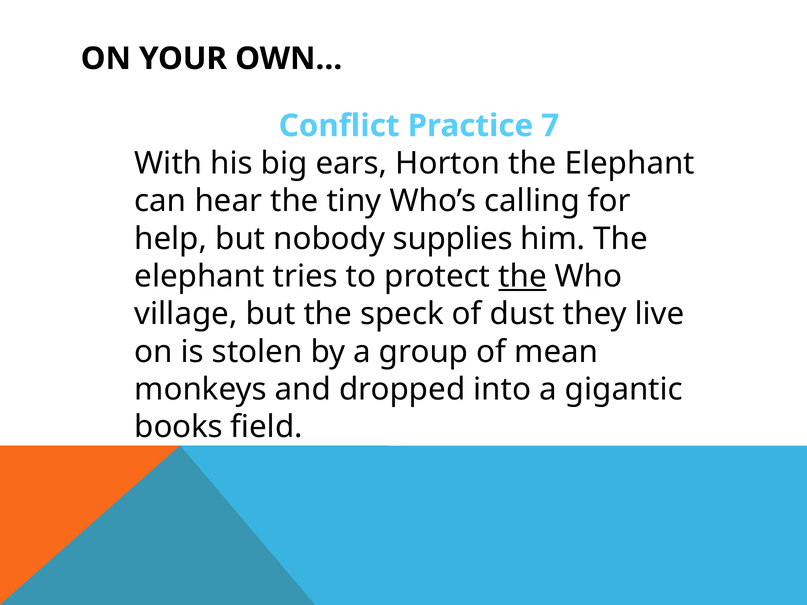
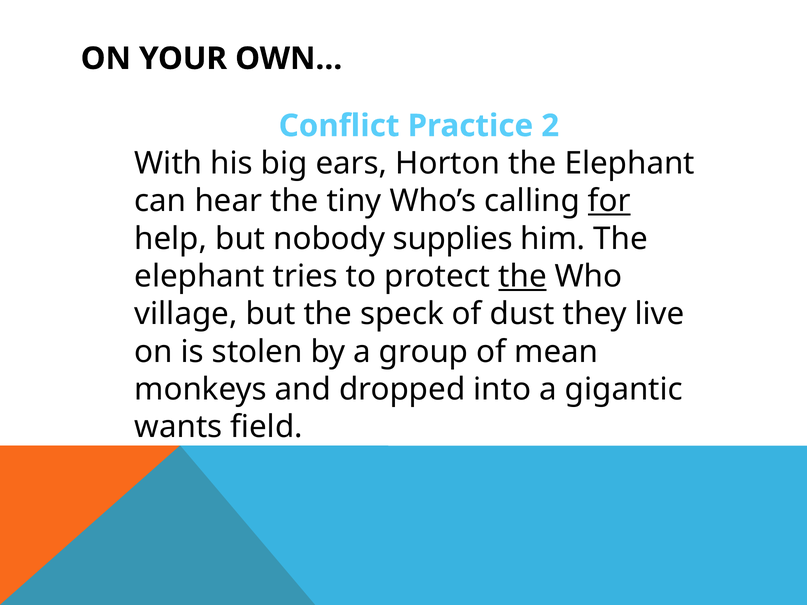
7: 7 -> 2
for underline: none -> present
books: books -> wants
